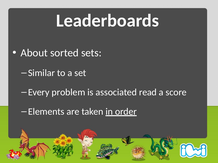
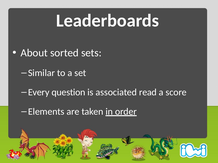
problem: problem -> question
